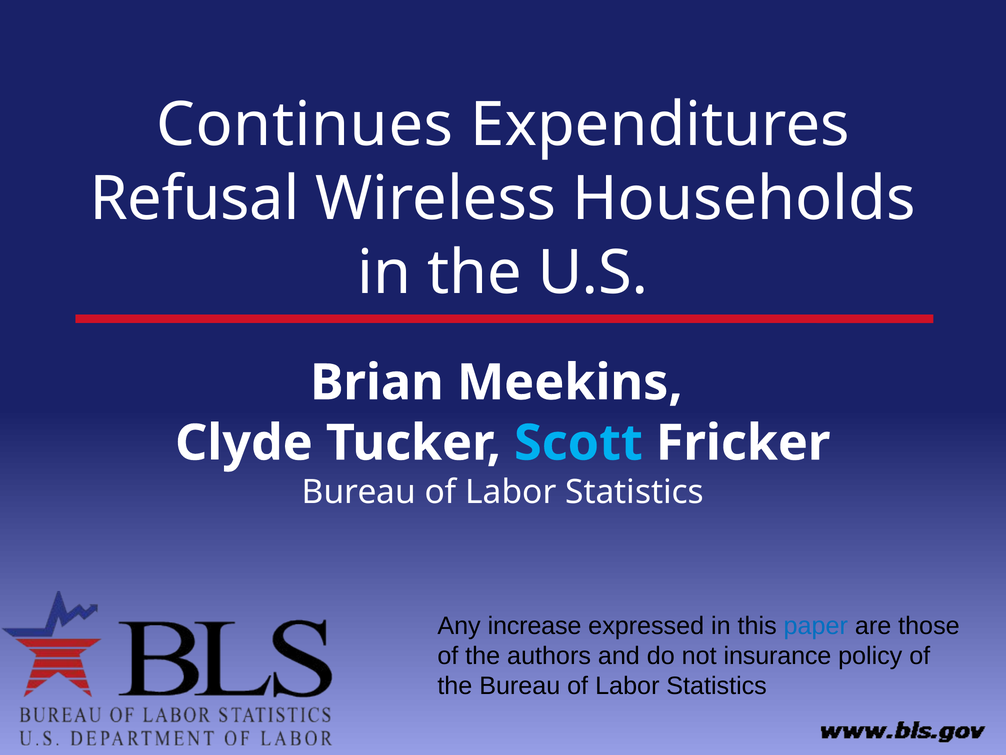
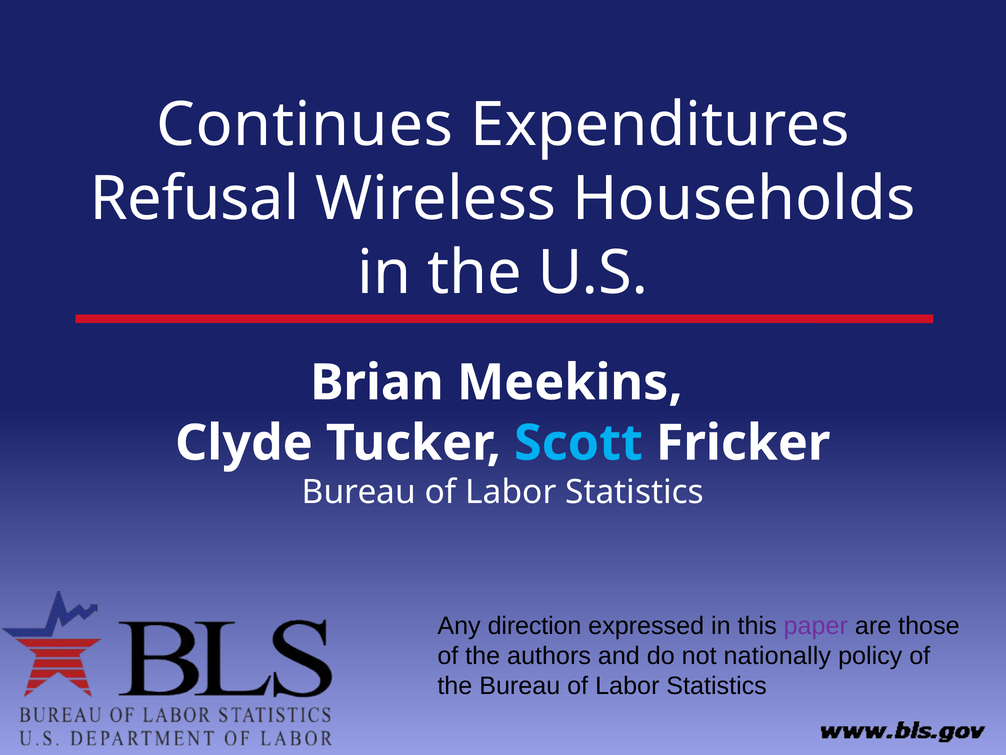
increase: increase -> direction
paper colour: blue -> purple
insurance: insurance -> nationally
